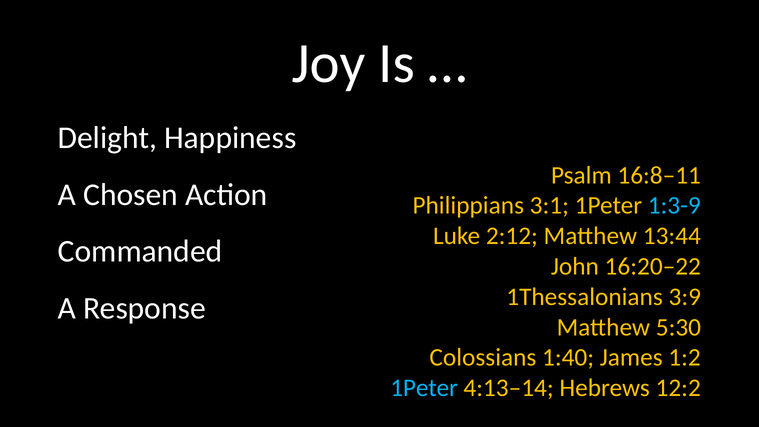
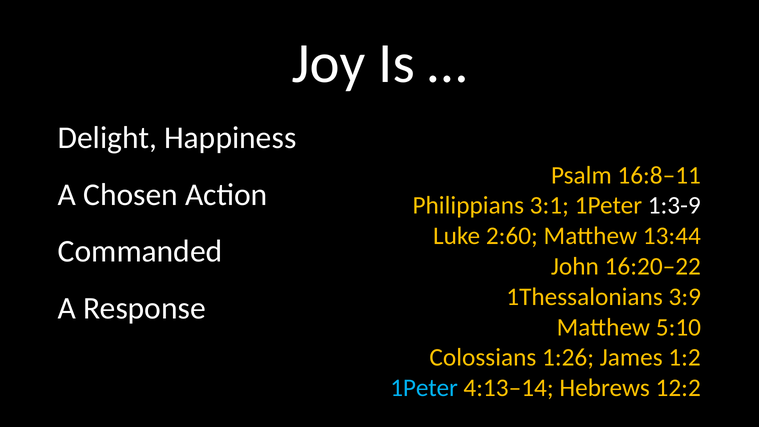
1:3-9 colour: light blue -> white
2:12: 2:12 -> 2:60
5:30: 5:30 -> 5:10
1:40: 1:40 -> 1:26
